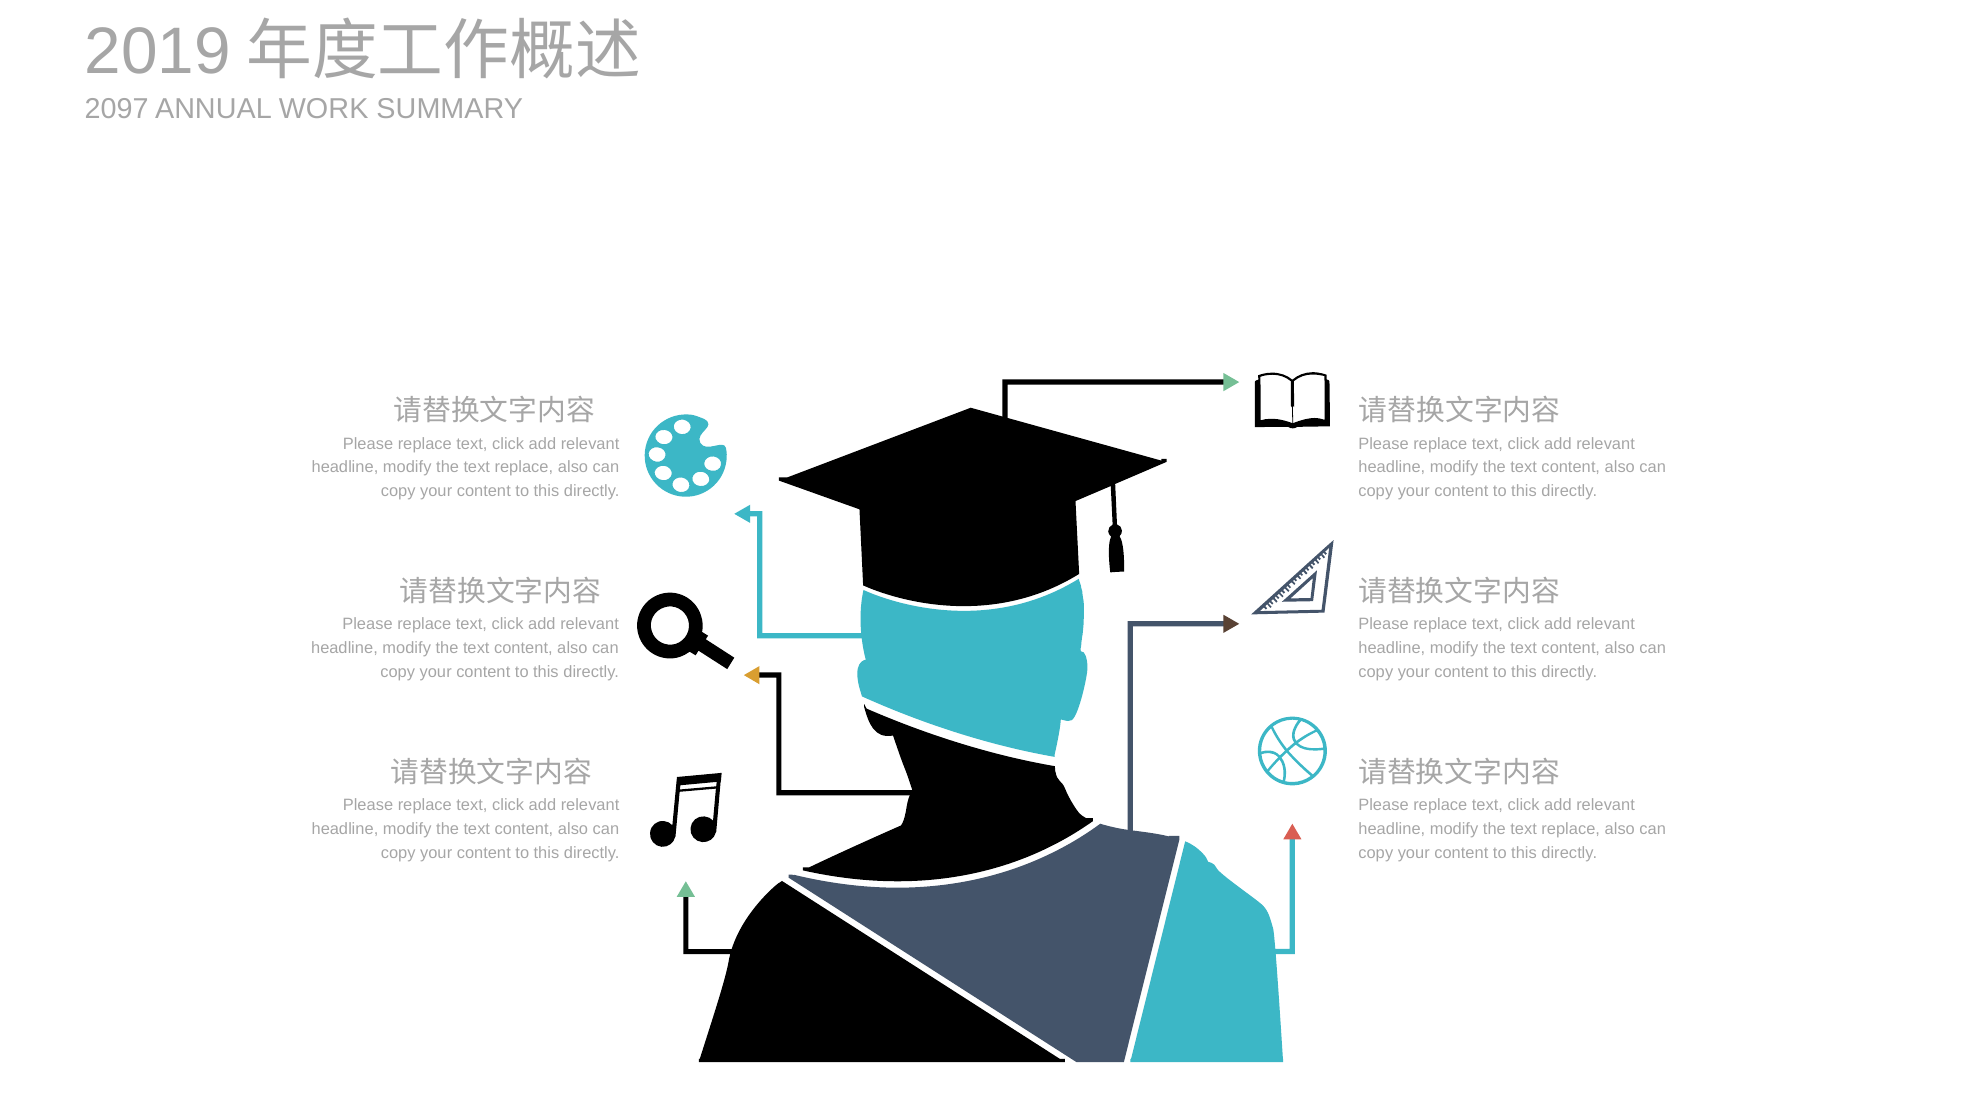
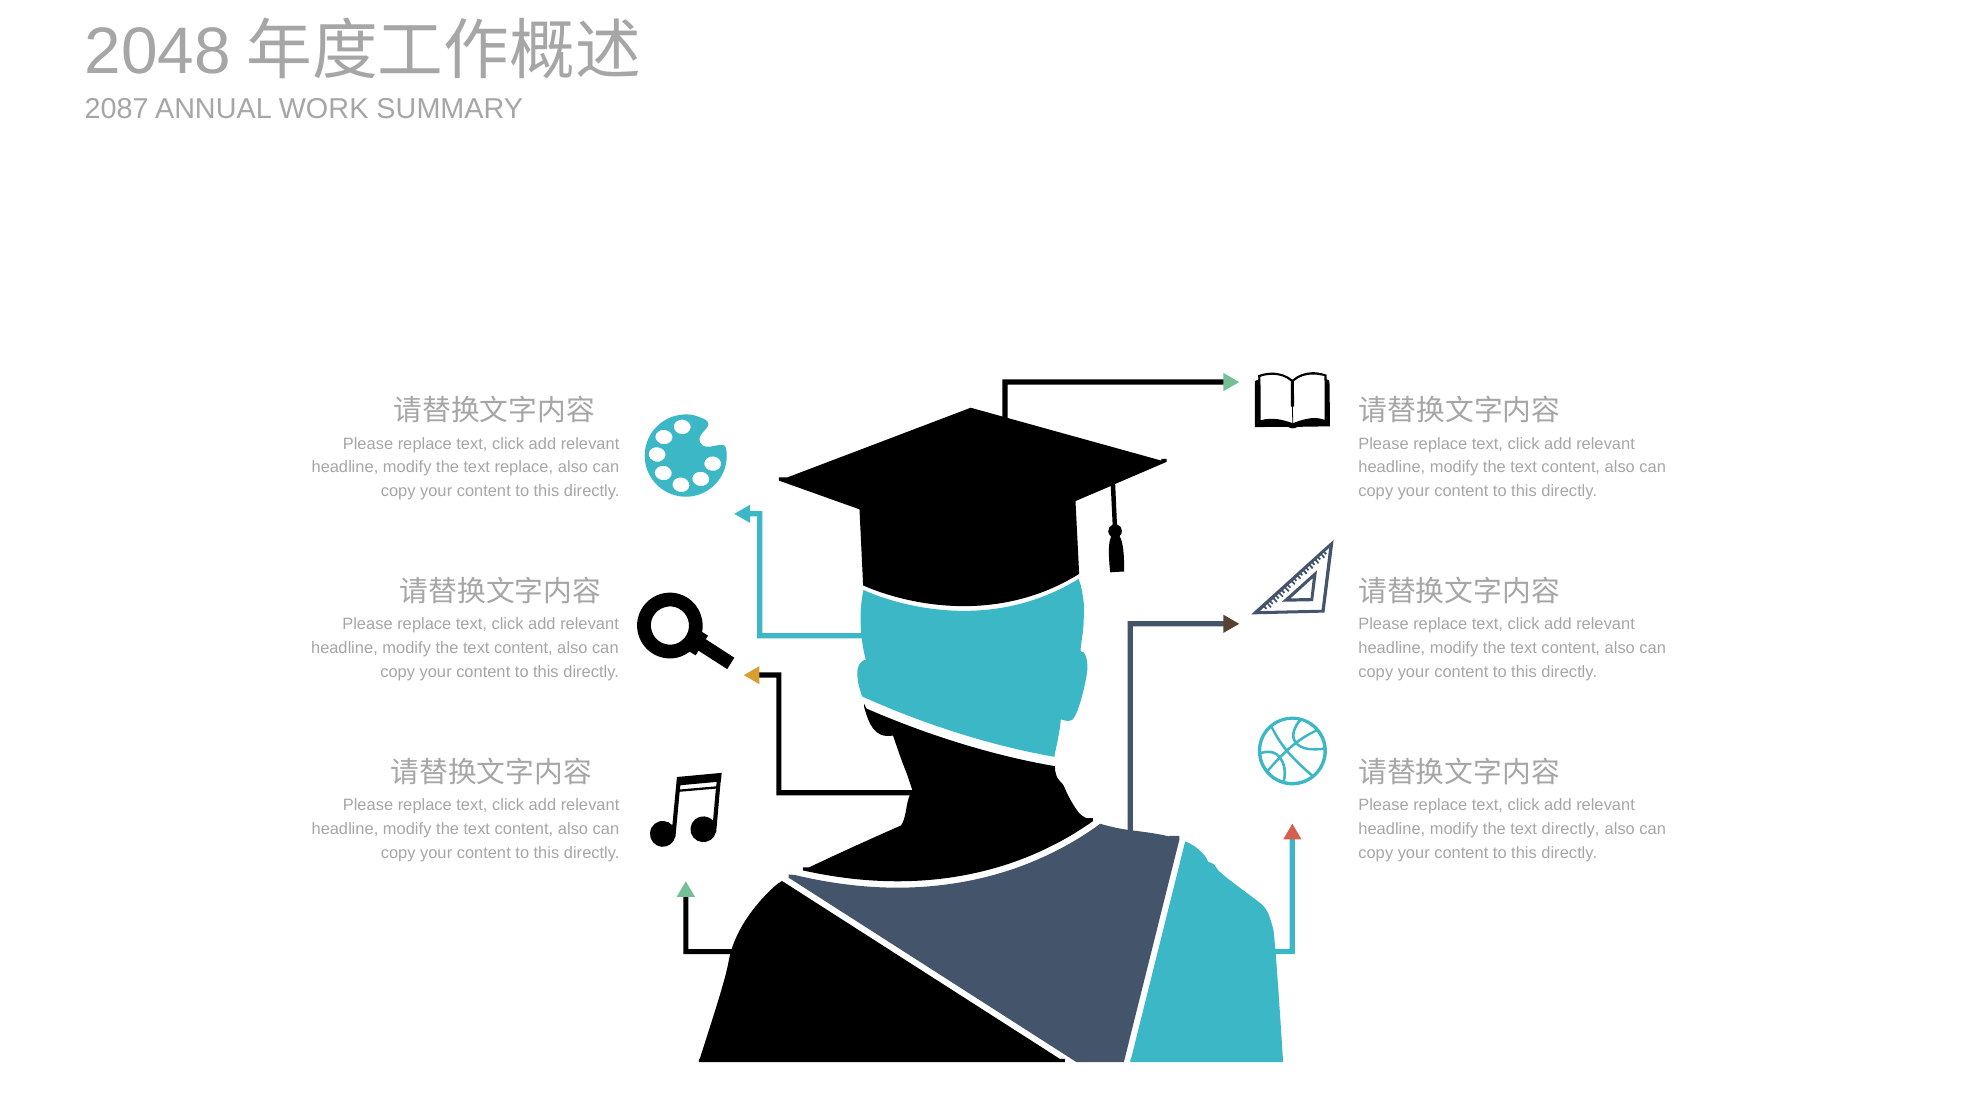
2019: 2019 -> 2048
2097: 2097 -> 2087
replace at (1571, 829): replace -> directly
